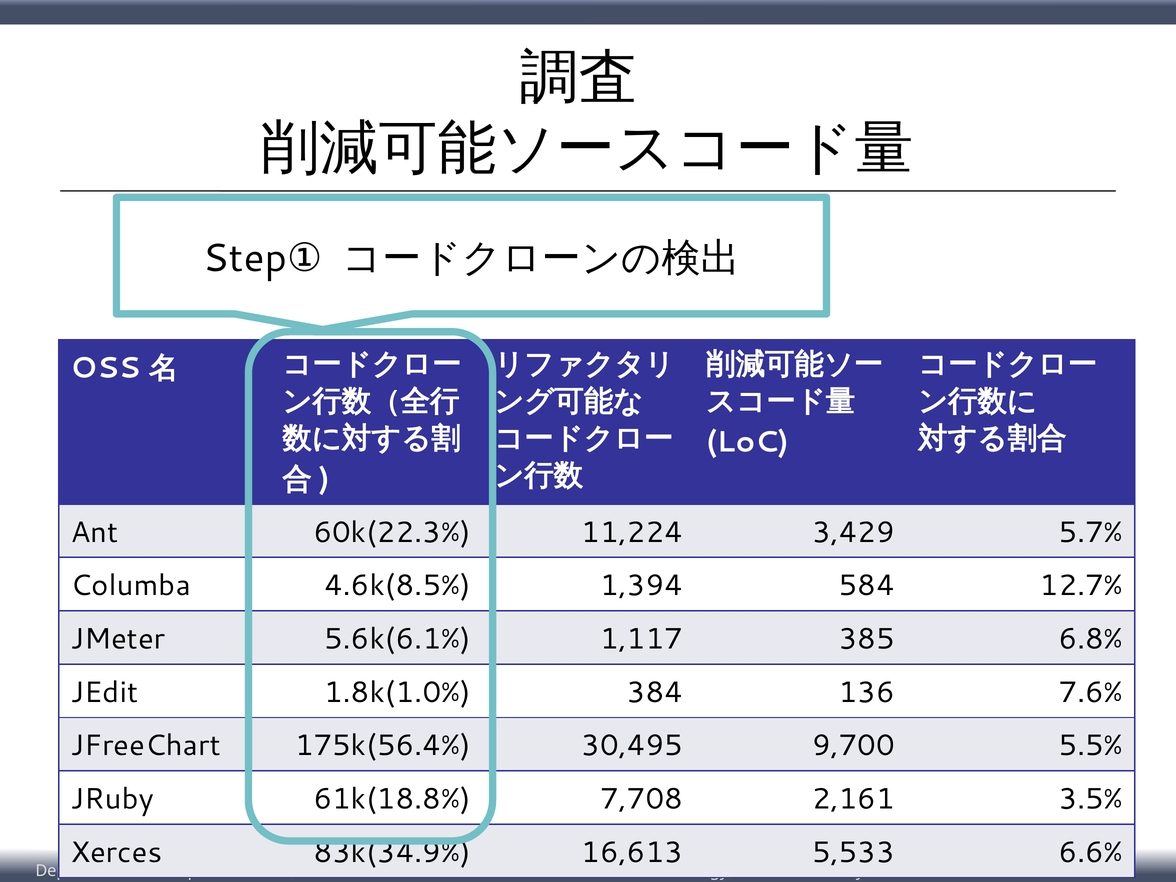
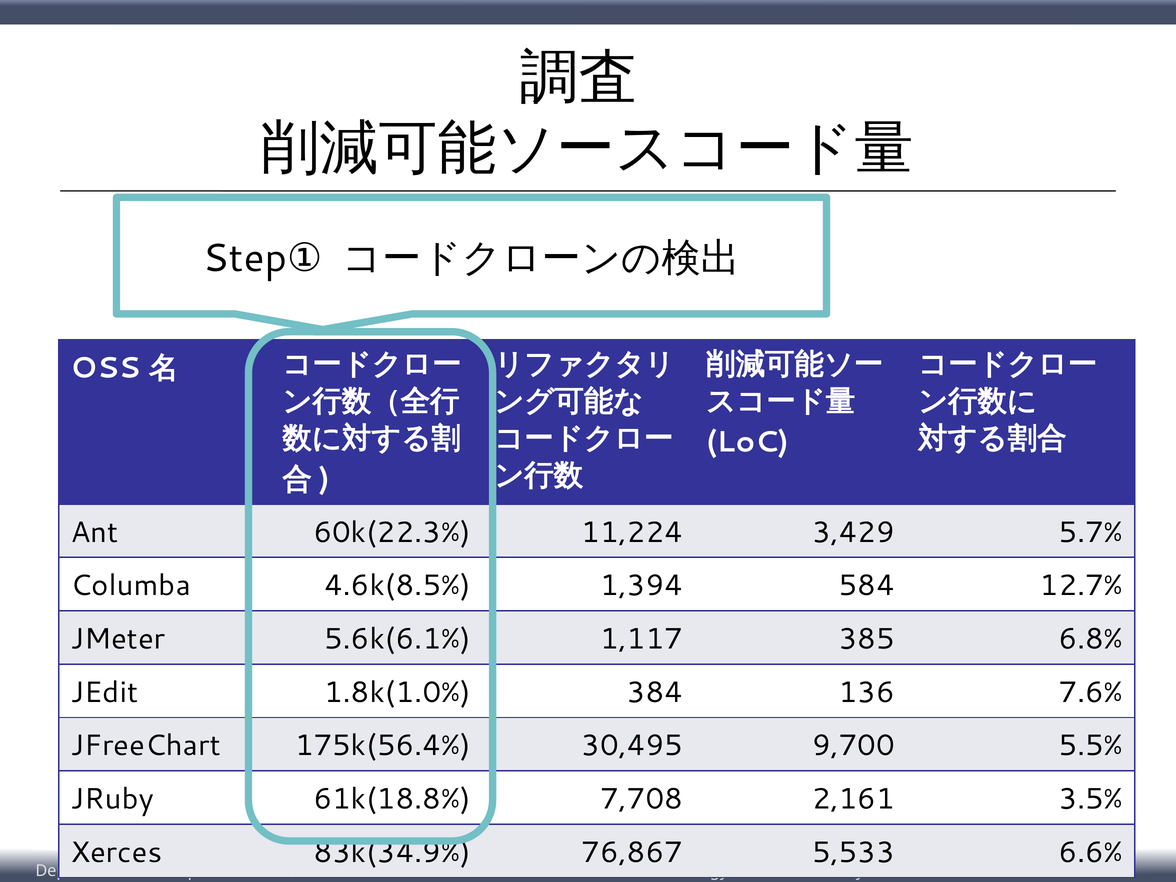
16,613: 16,613 -> 76,867
